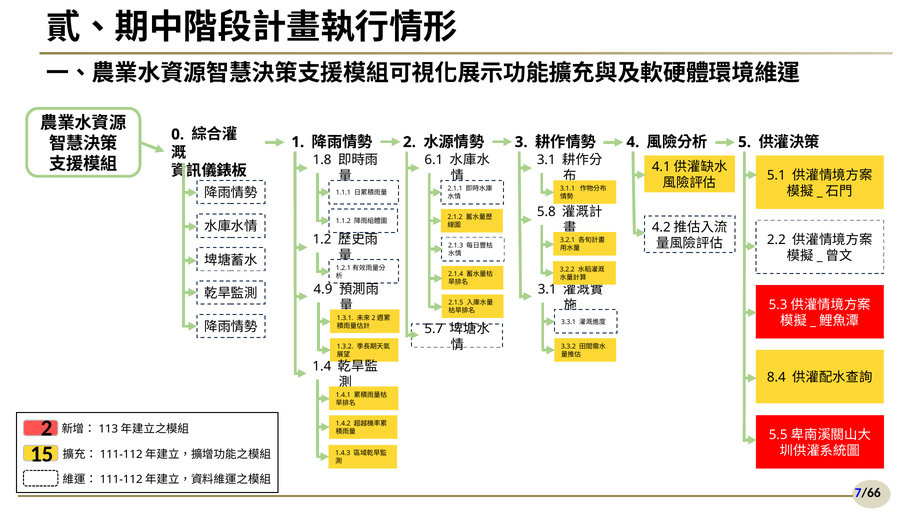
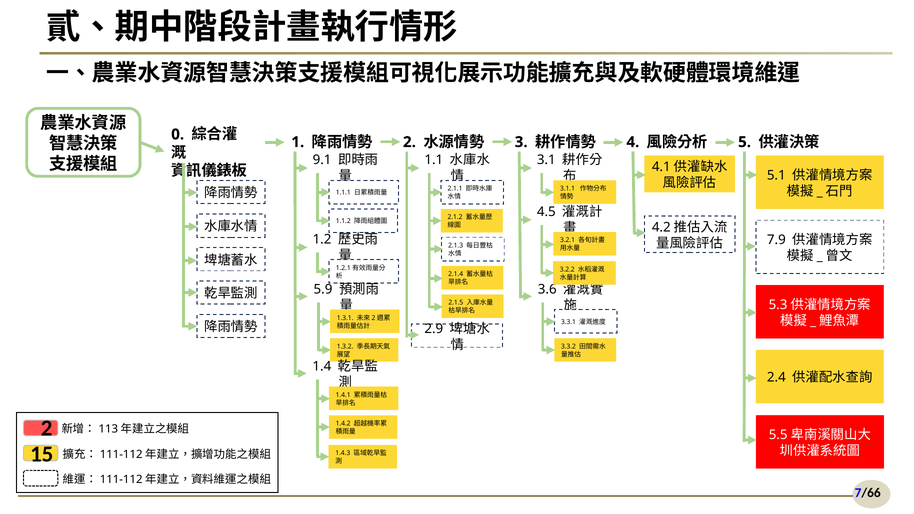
1.8: 1.8 -> 9.1
6.1: 6.1 -> 1.1
5.8: 5.8 -> 4.5
2.2: 2.2 -> 7.9
4.9: 4.9 -> 5.9
3.1 at (547, 289): 3.1 -> 3.6
5.7: 5.7 -> 2.9
8.4: 8.4 -> 2.4
